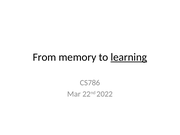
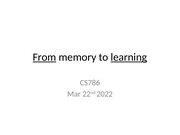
From underline: none -> present
